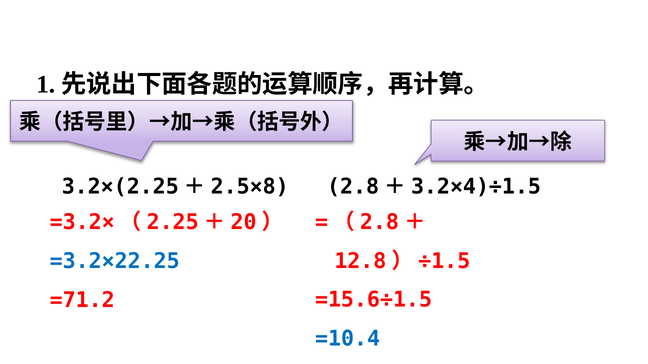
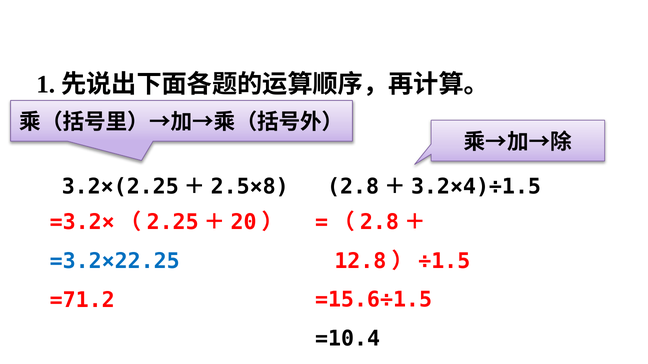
=10.4 colour: blue -> black
